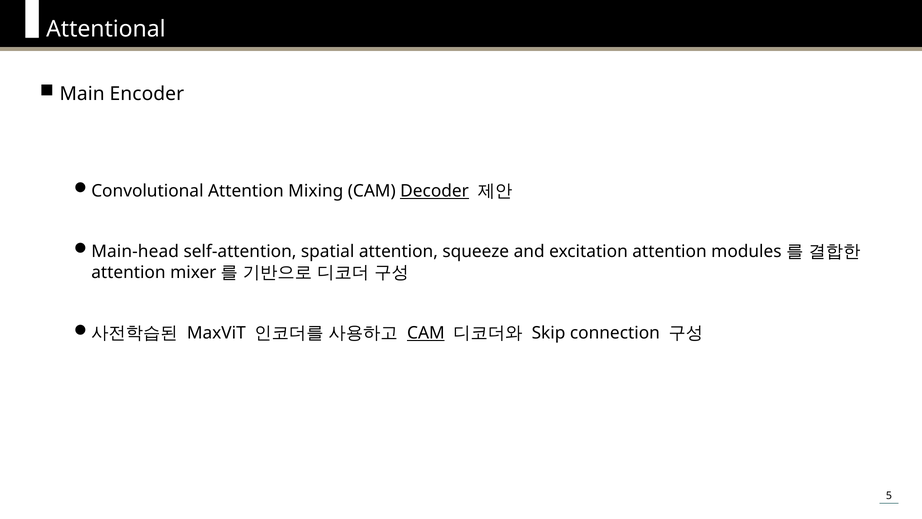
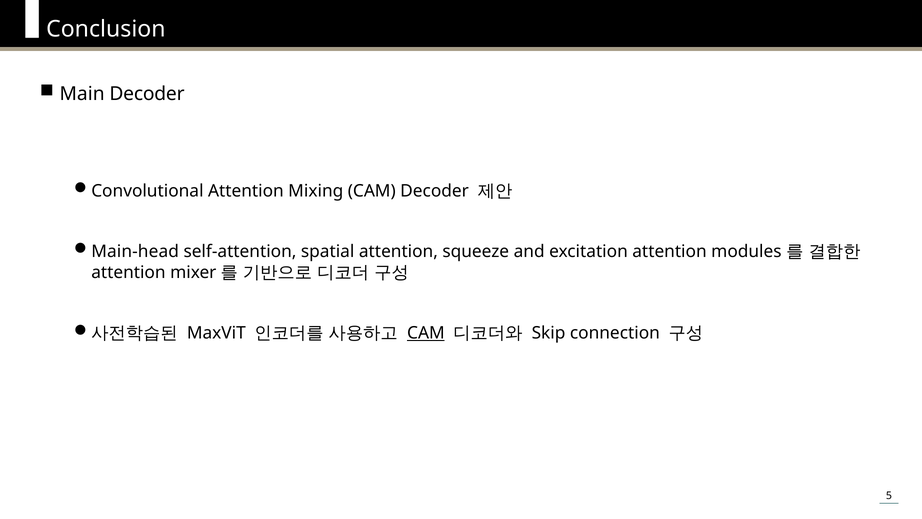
Attentional: Attentional -> Conclusion
Main Encoder: Encoder -> Decoder
Decoder at (435, 191) underline: present -> none
